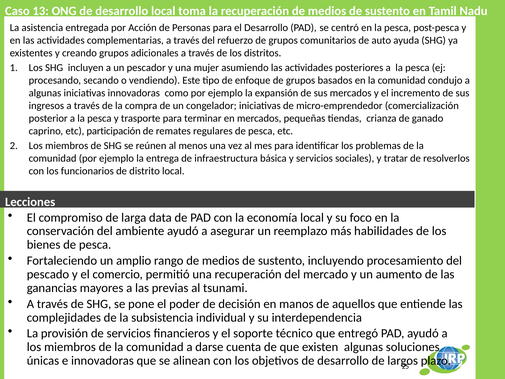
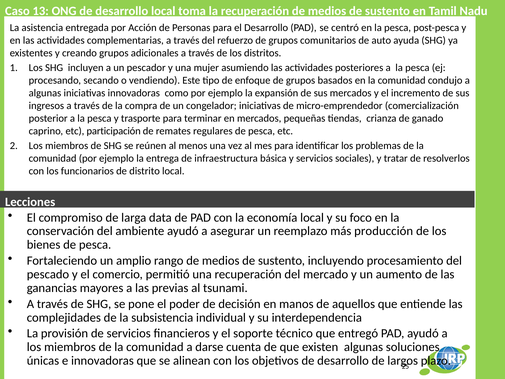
habilidades: habilidades -> producción
